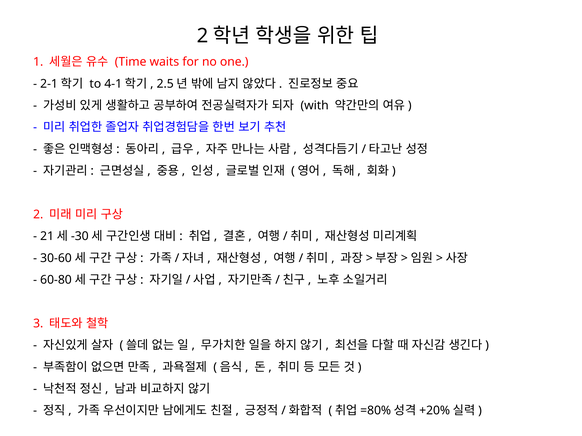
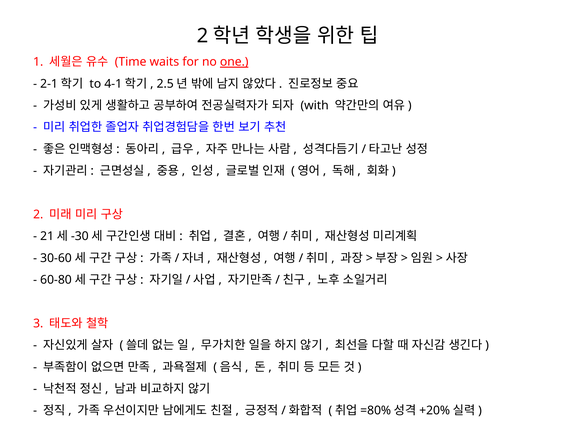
one underline: none -> present
